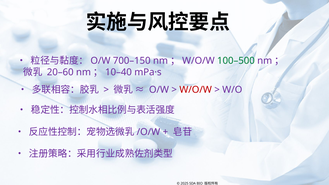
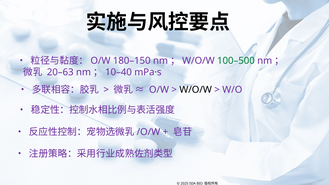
700–150: 700–150 -> 180–150
20–60: 20–60 -> 20–63
W/O/W at (196, 90) colour: red -> black
